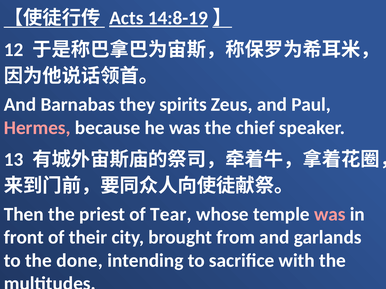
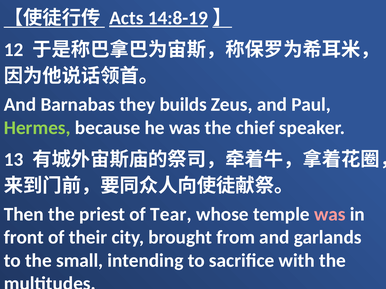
spirits: spirits -> builds
Hermes colour: pink -> light green
done: done -> small
